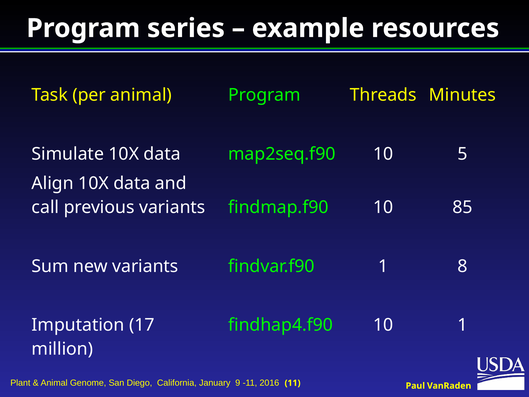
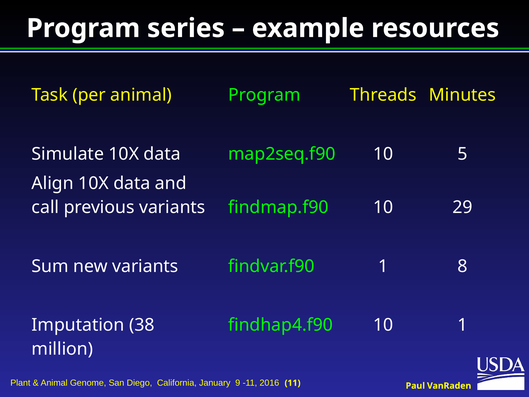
85: 85 -> 29
17: 17 -> 38
